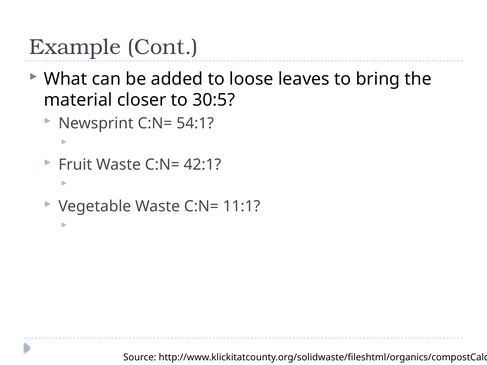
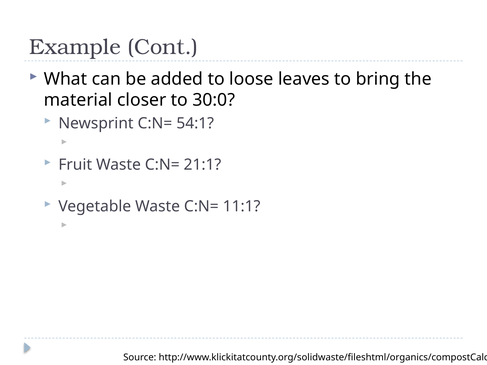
30:5: 30:5 -> 30:0
42:1: 42:1 -> 21:1
